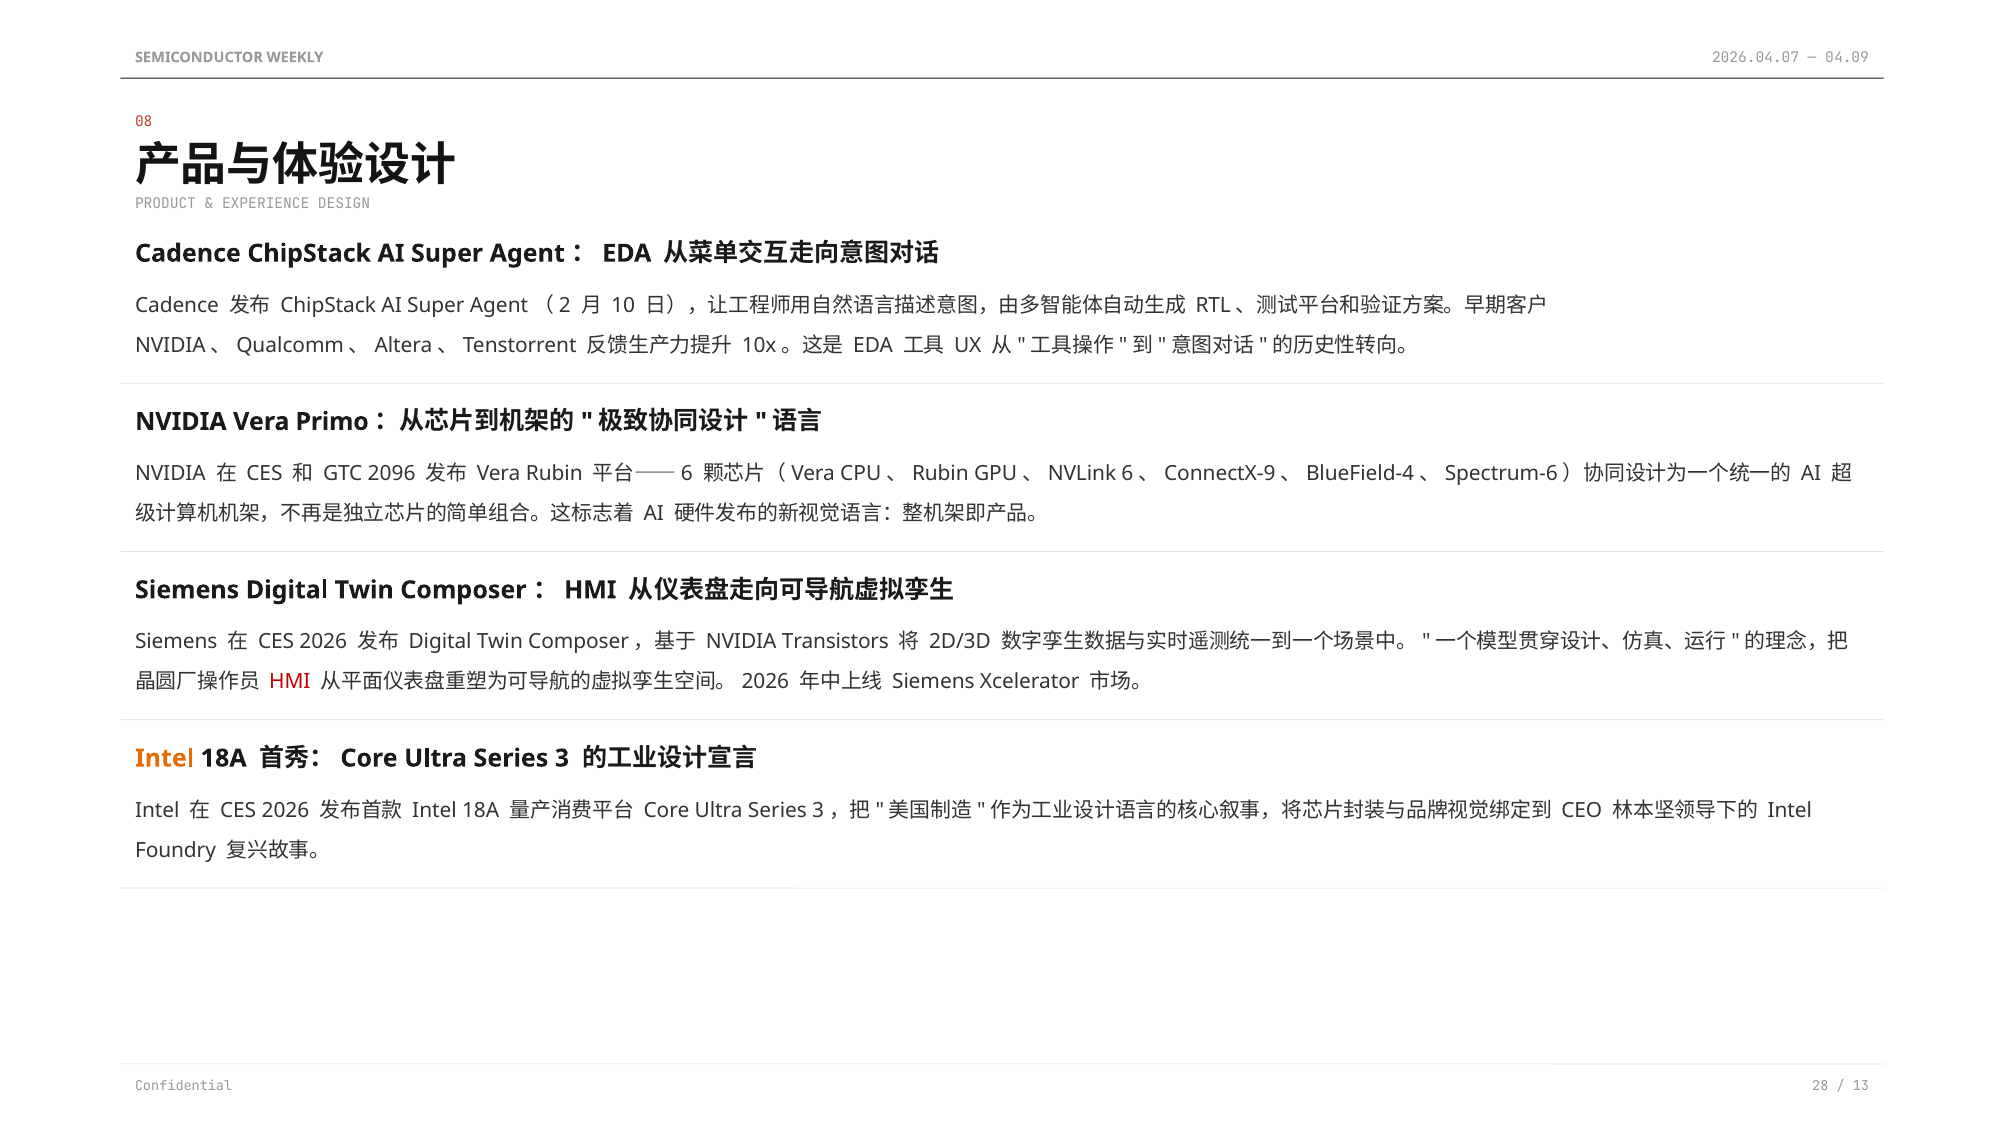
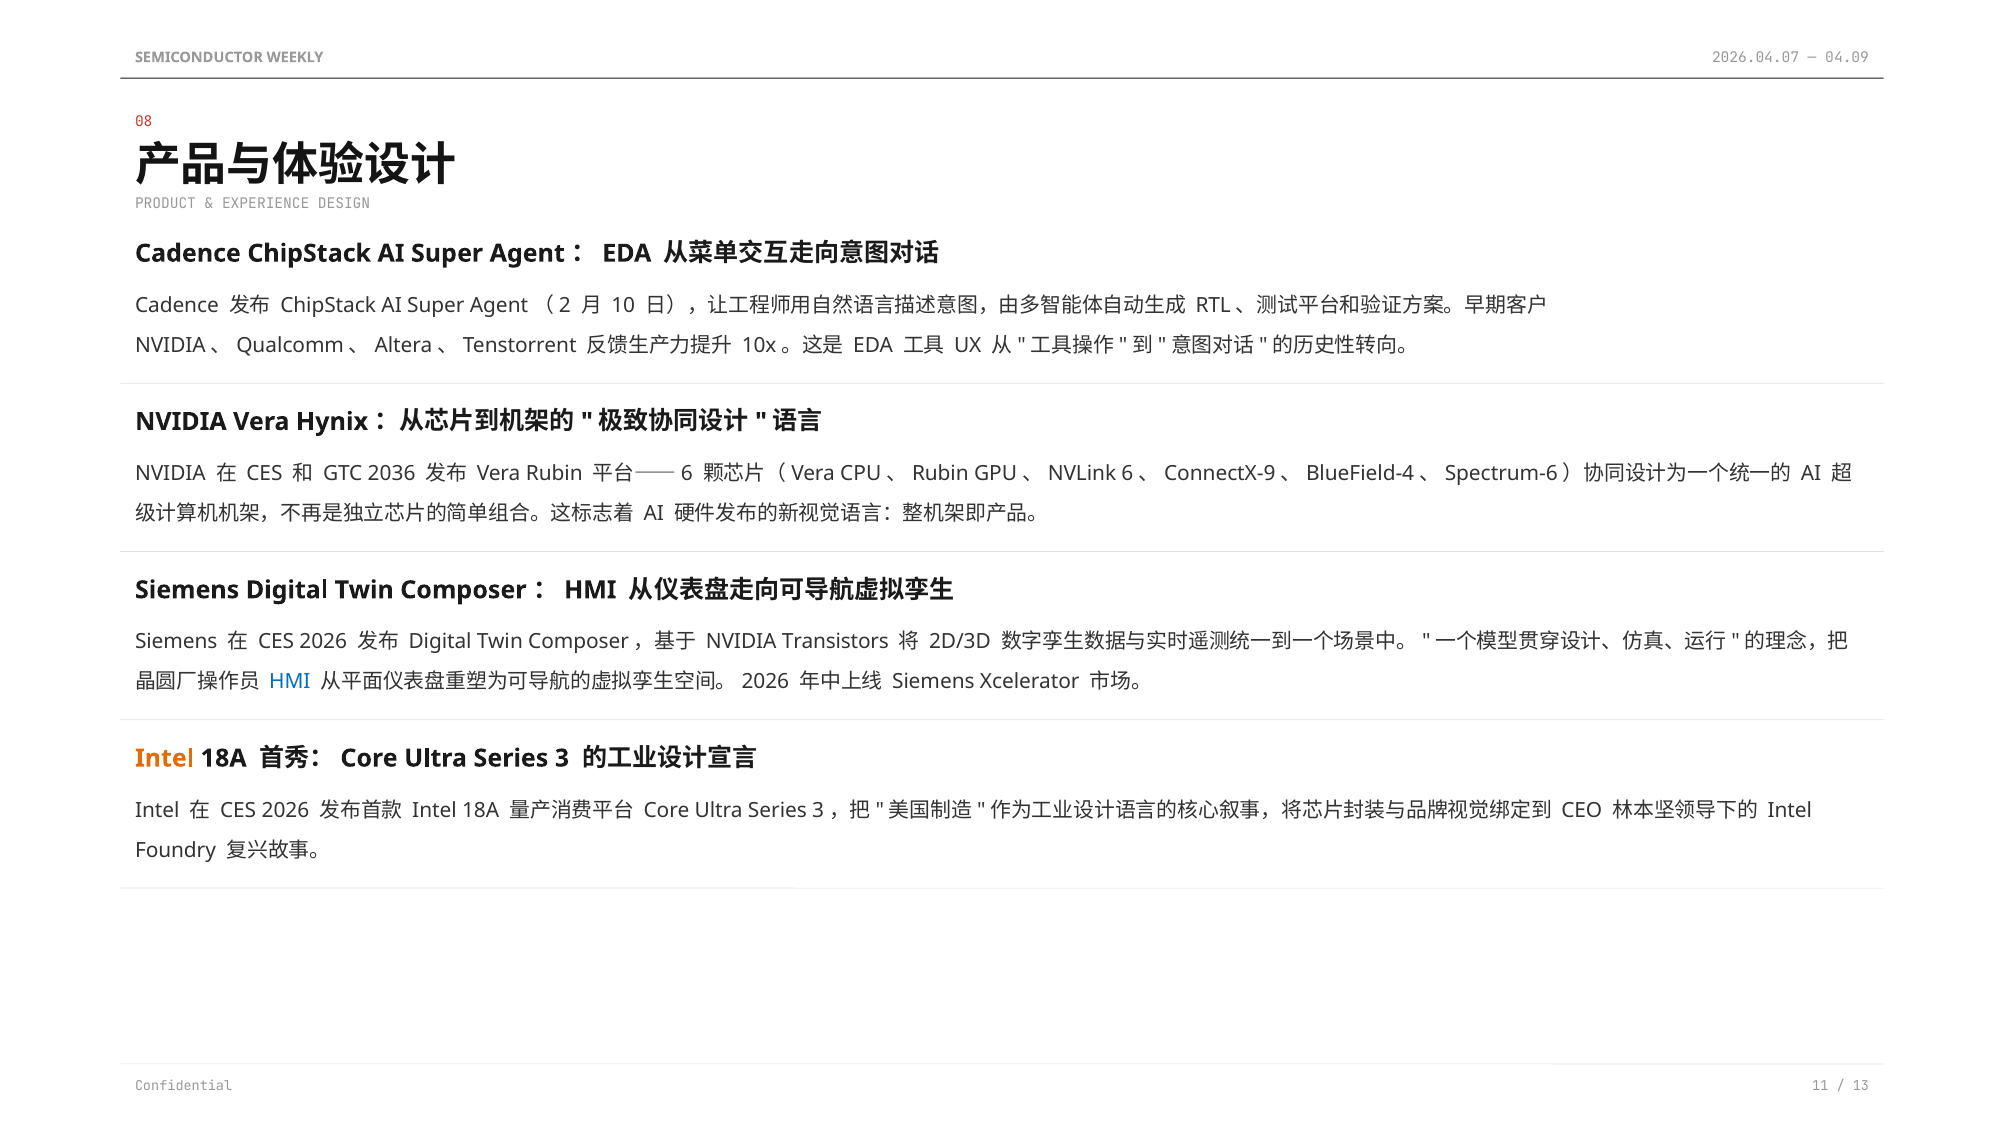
Primo: Primo -> Hynix
2096: 2096 -> 2036
HMI at (290, 682) colour: red -> blue
28: 28 -> 11
